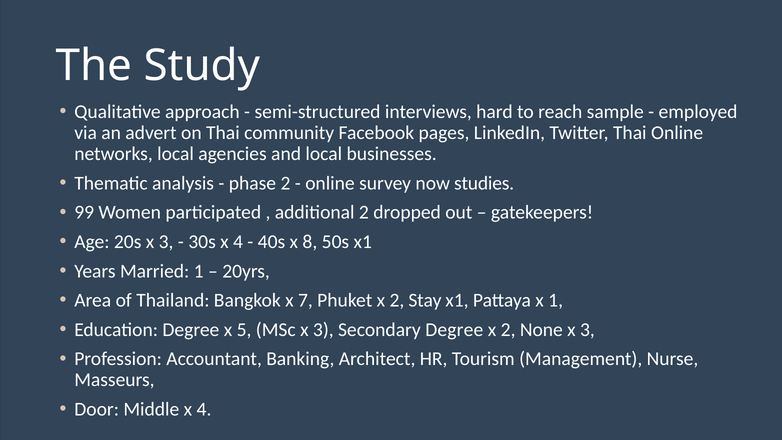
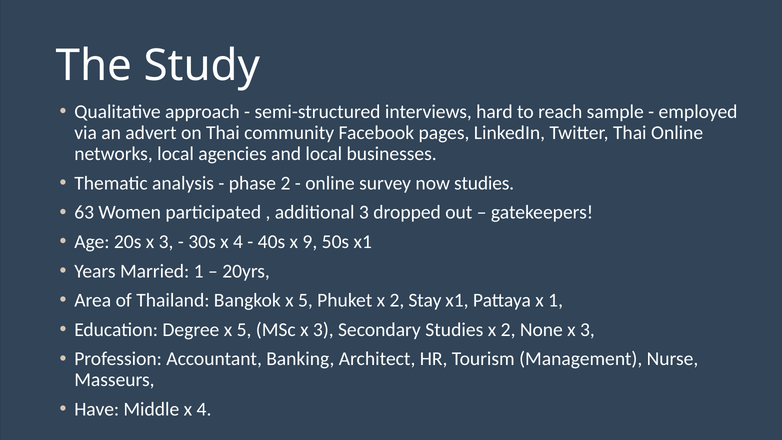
99: 99 -> 63
additional 2: 2 -> 3
8: 8 -> 9
Bangkok x 7: 7 -> 5
Secondary Degree: Degree -> Studies
Door: Door -> Have
